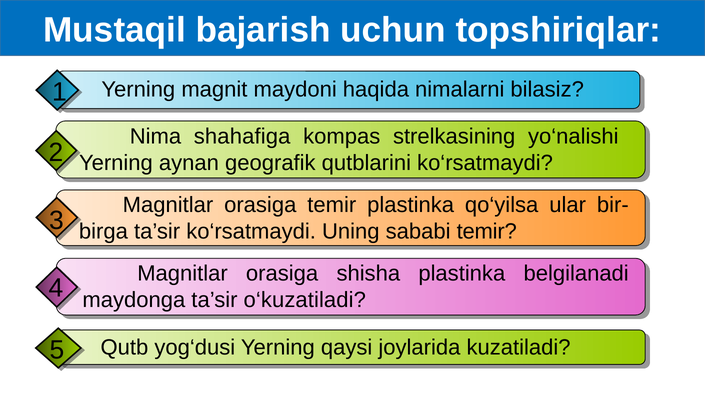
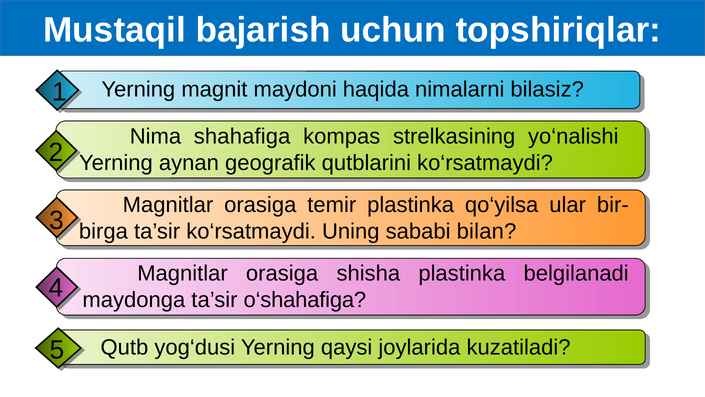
sababi temir: temir -> bilan
o‘kuzatiladi: o‘kuzatiladi -> o‘shahafiga
